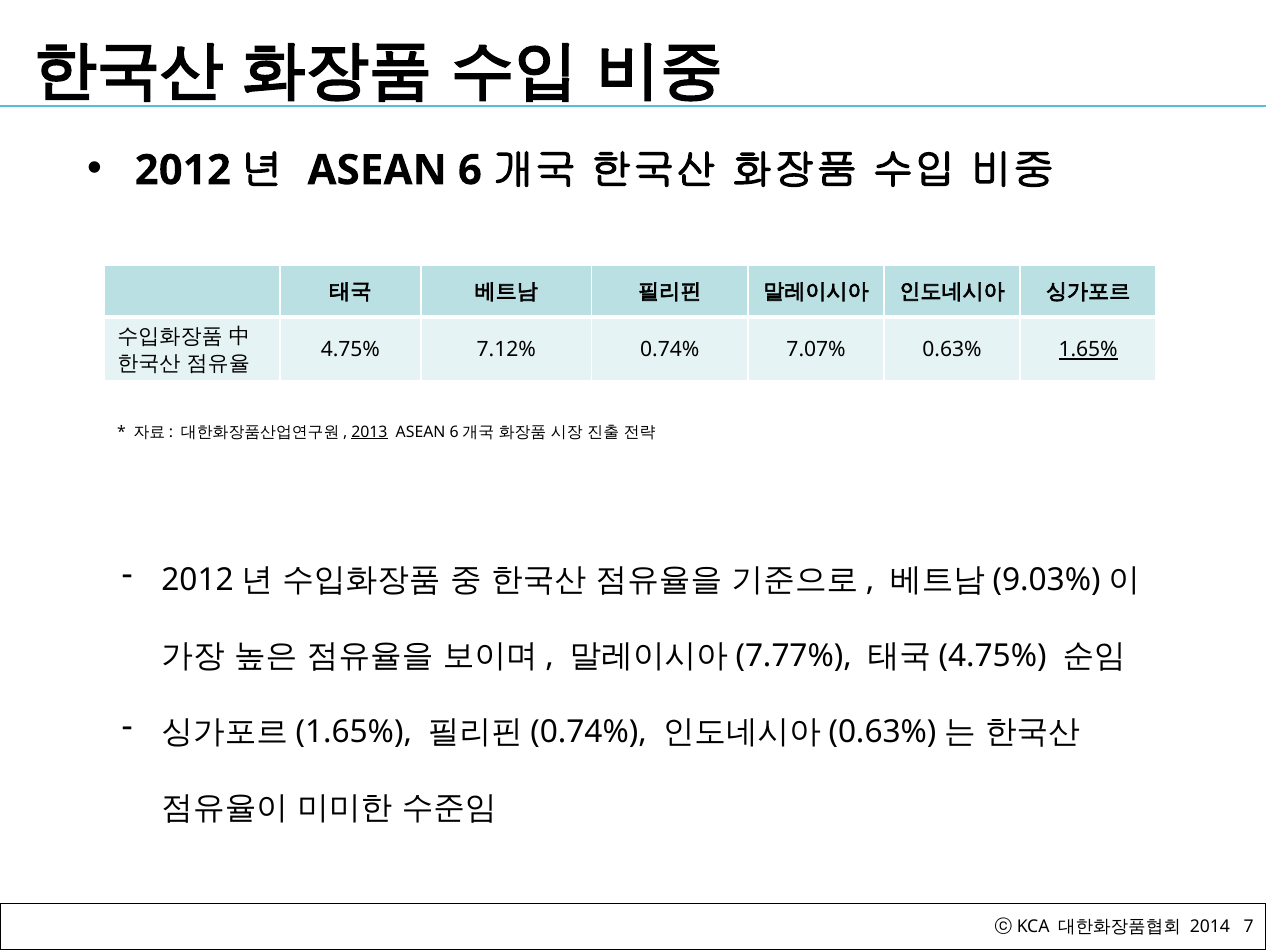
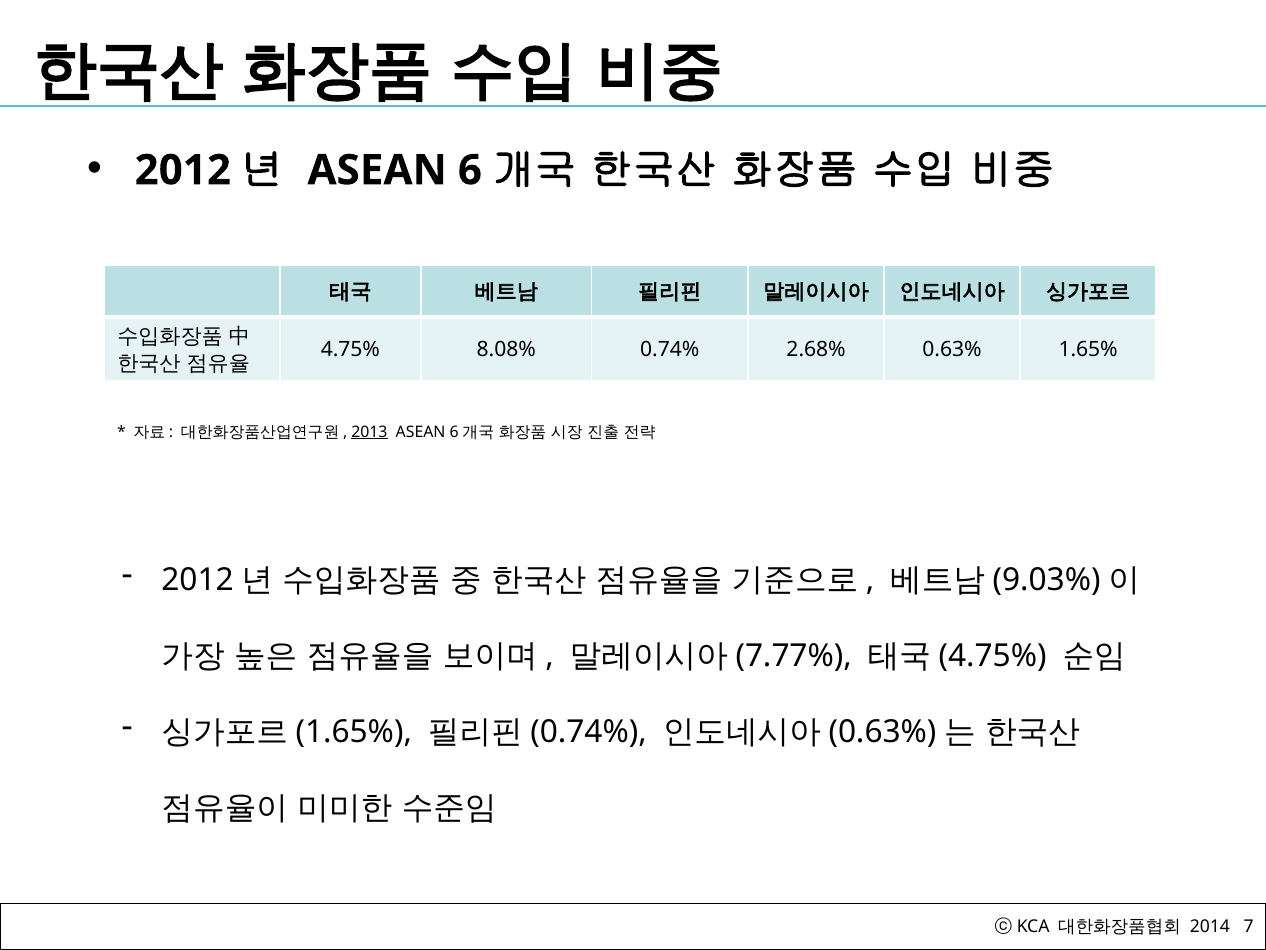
7.12%: 7.12% -> 8.08%
7.07%: 7.07% -> 2.68%
1.65% underline: present -> none
